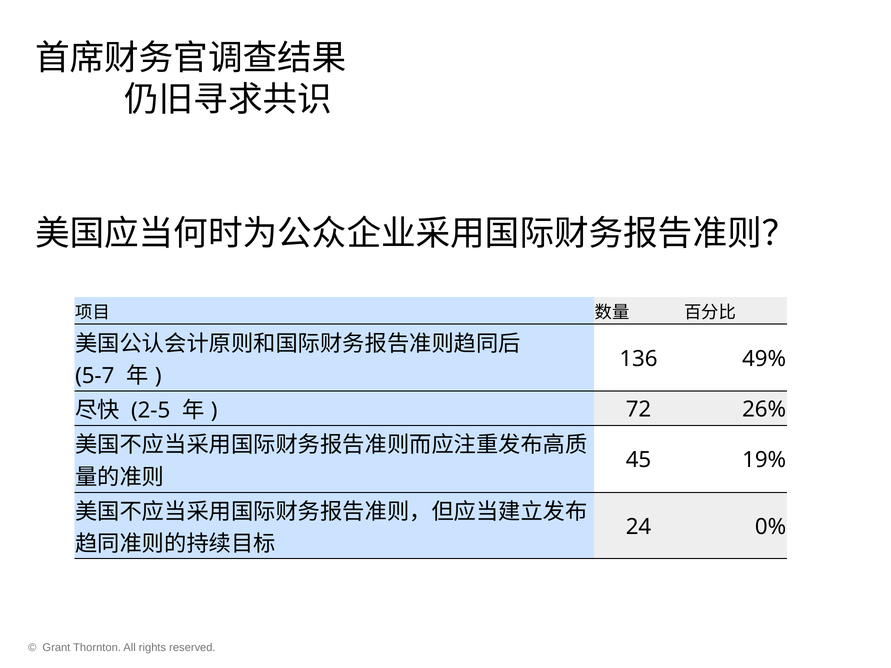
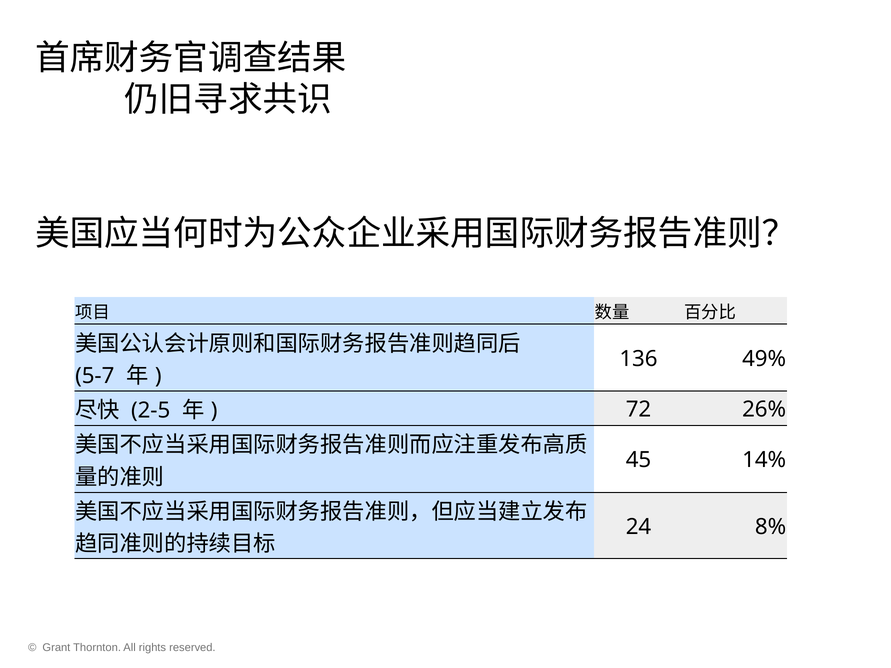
19%: 19% -> 14%
0%: 0% -> 8%
